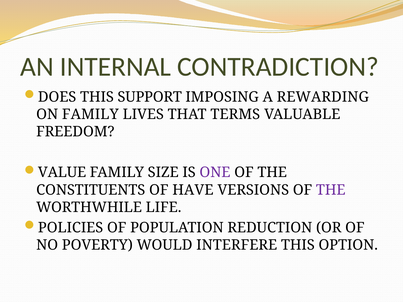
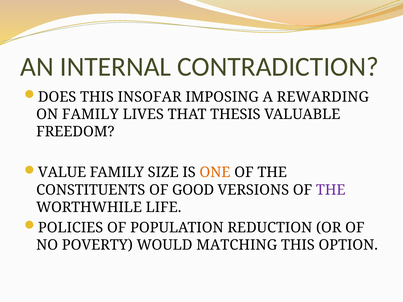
SUPPORT: SUPPORT -> INSOFAR
TERMS: TERMS -> THESIS
ONE colour: purple -> orange
HAVE: HAVE -> GOOD
INTERFERE: INTERFERE -> MATCHING
